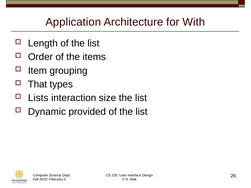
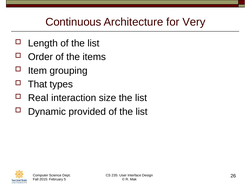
Application: Application -> Continuous
With: With -> Very
Lists: Lists -> Real
